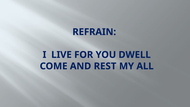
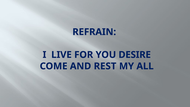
DWELL: DWELL -> DESIRE
